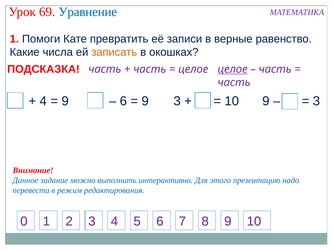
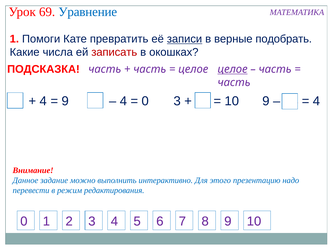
записи underline: none -> present
равенство: равенство -> подобрать
записать colour: orange -> red
6 at (123, 101): 6 -> 4
9 at (145, 101): 9 -> 0
3 at (316, 101): 3 -> 4
